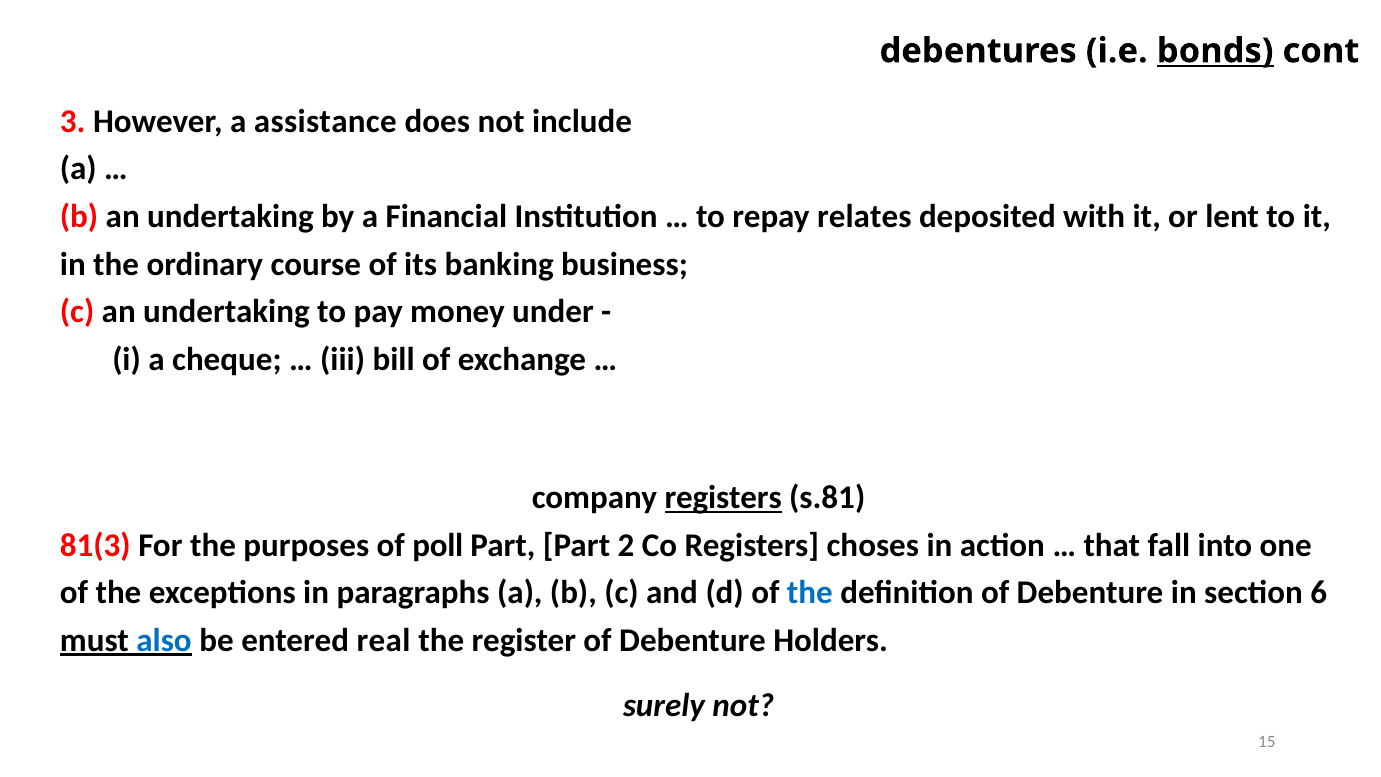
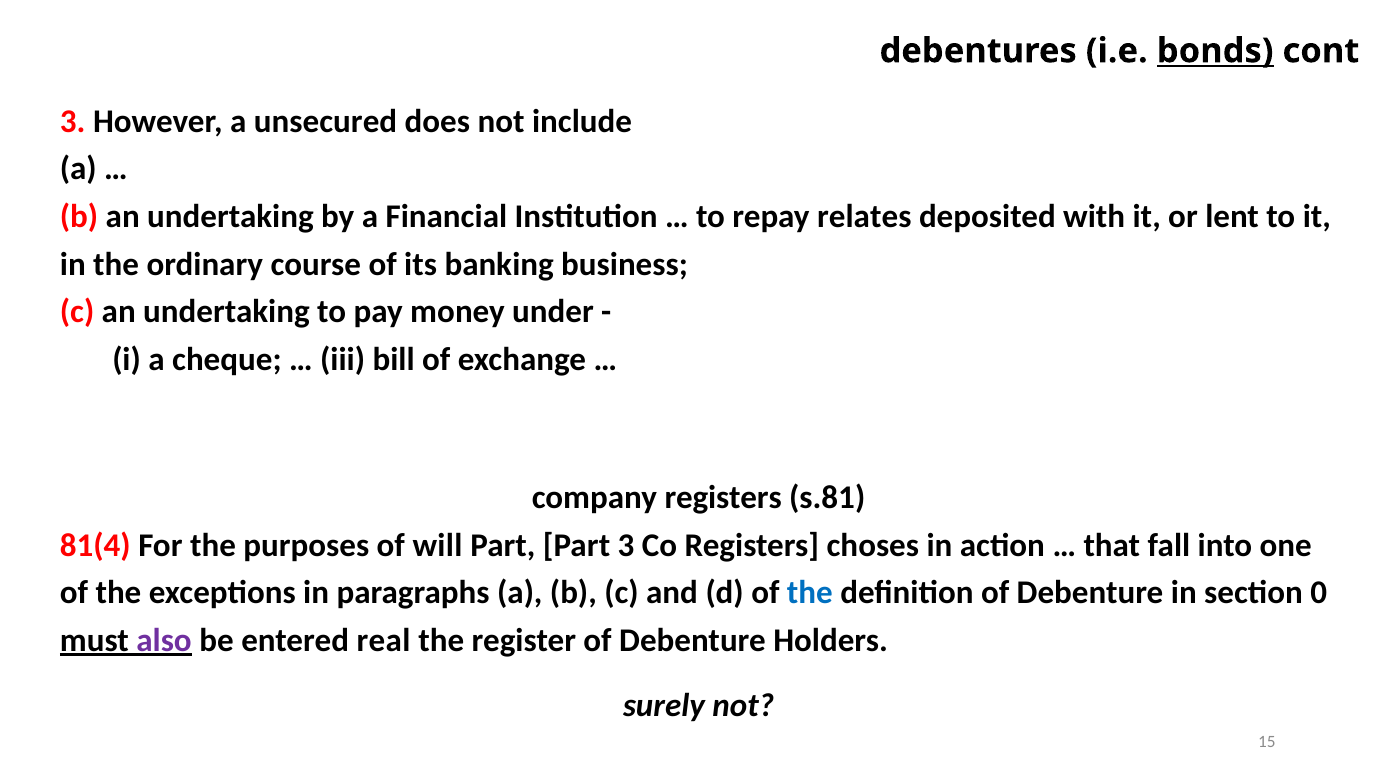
assistance: assistance -> unsecured
registers at (723, 498) underline: present -> none
81(3: 81(3 -> 81(4
poll: poll -> will
Part 2: 2 -> 3
6: 6 -> 0
also colour: blue -> purple
